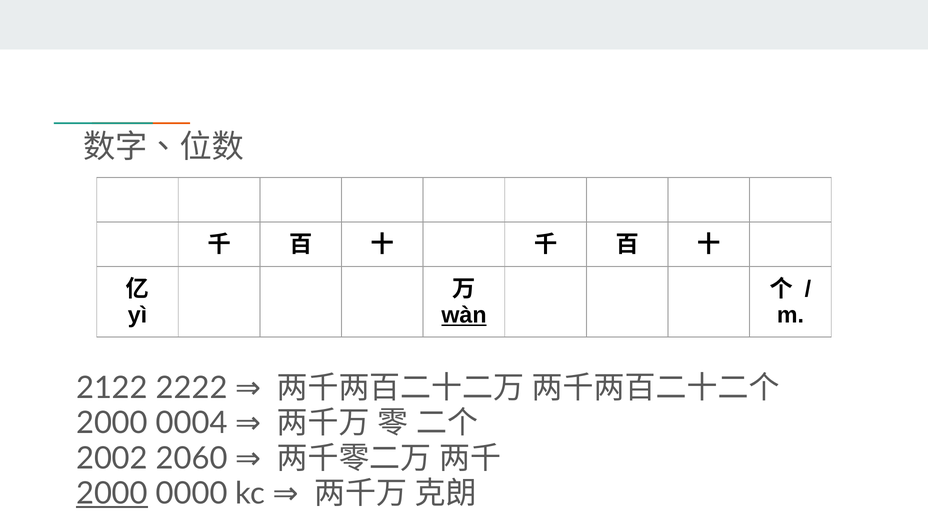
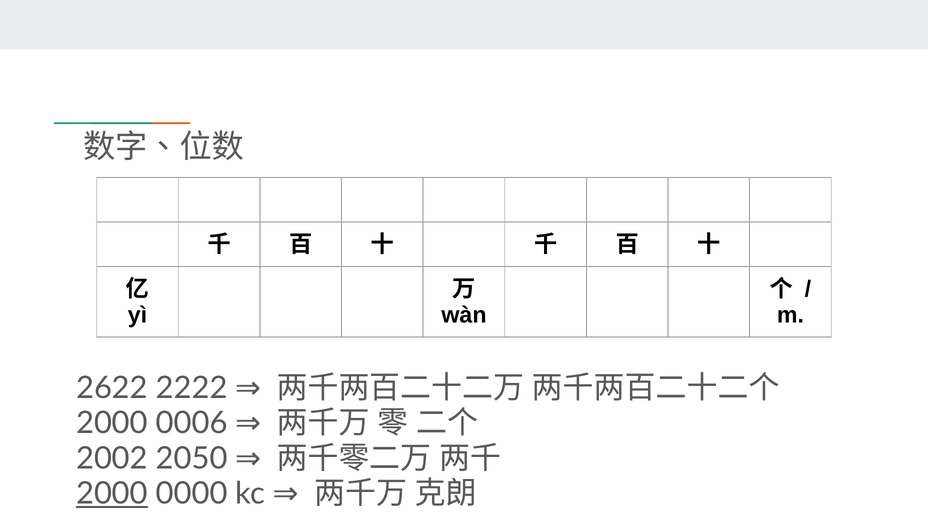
wàn underline: present -> none
2122: 2122 -> 2622
0004: 0004 -> 0006
2060: 2060 -> 2050
